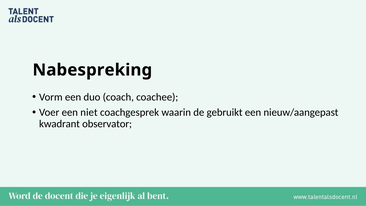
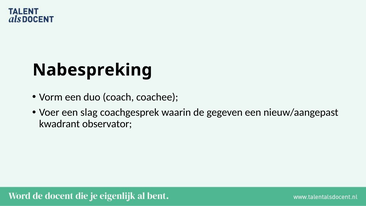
niet: niet -> slag
gebruikt: gebruikt -> gegeven
